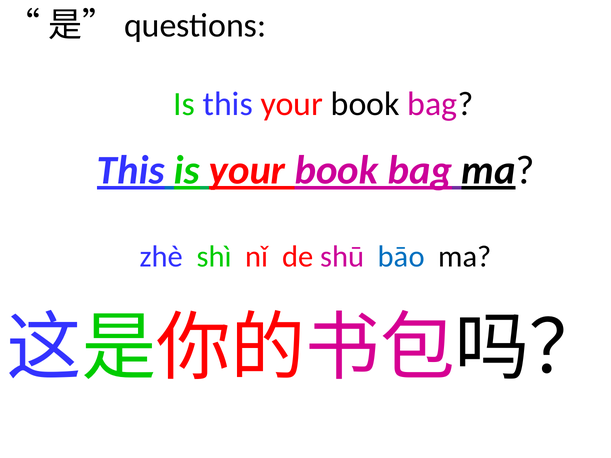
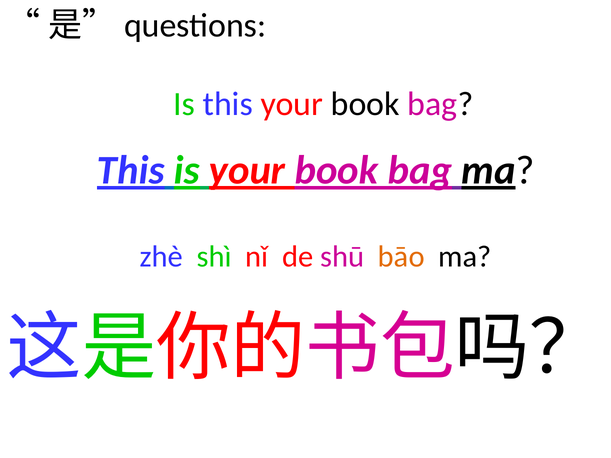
bāo colour: blue -> orange
